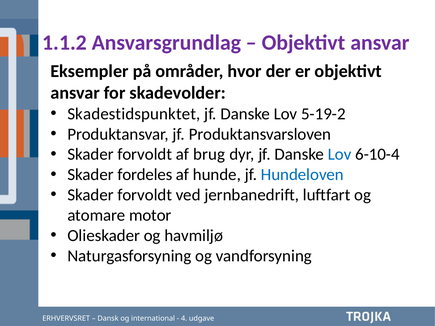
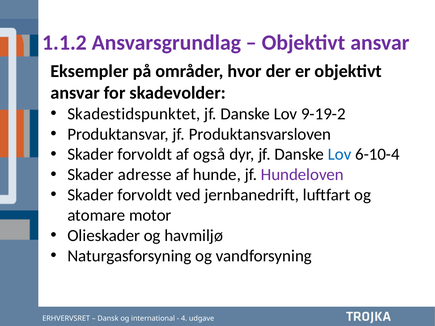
5-19-2: 5-19-2 -> 9-19-2
brug: brug -> også
fordeles: fordeles -> adresse
Hundeloven colour: blue -> purple
